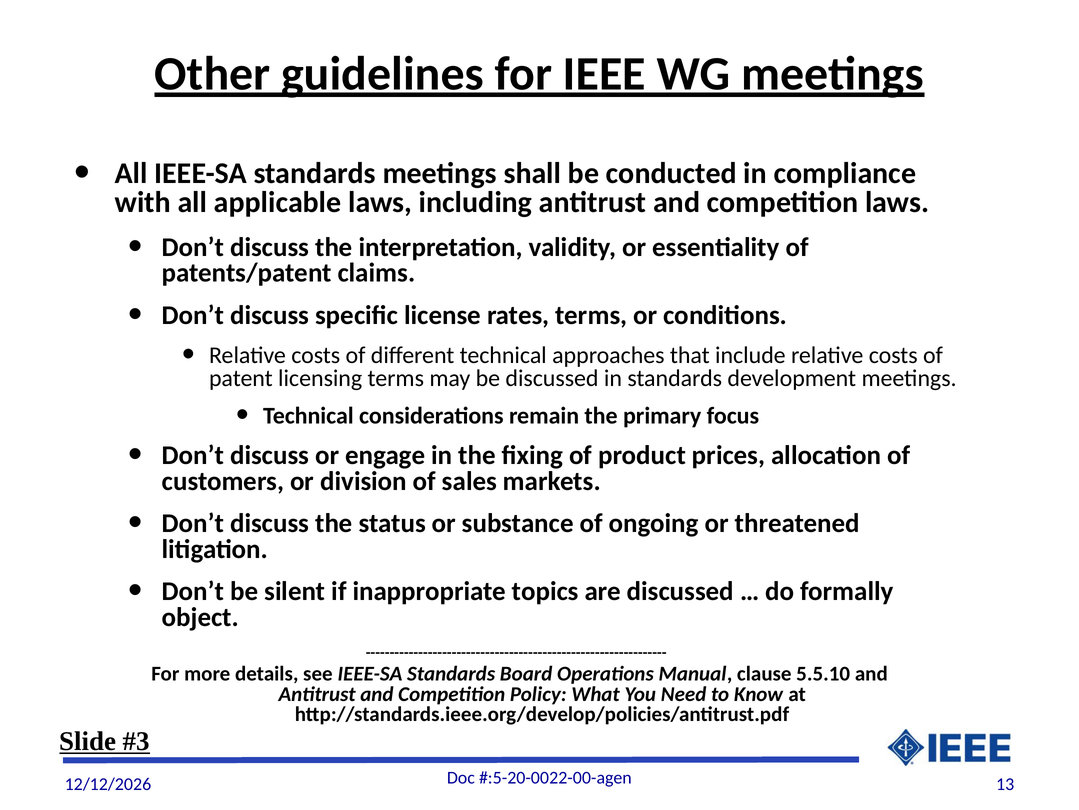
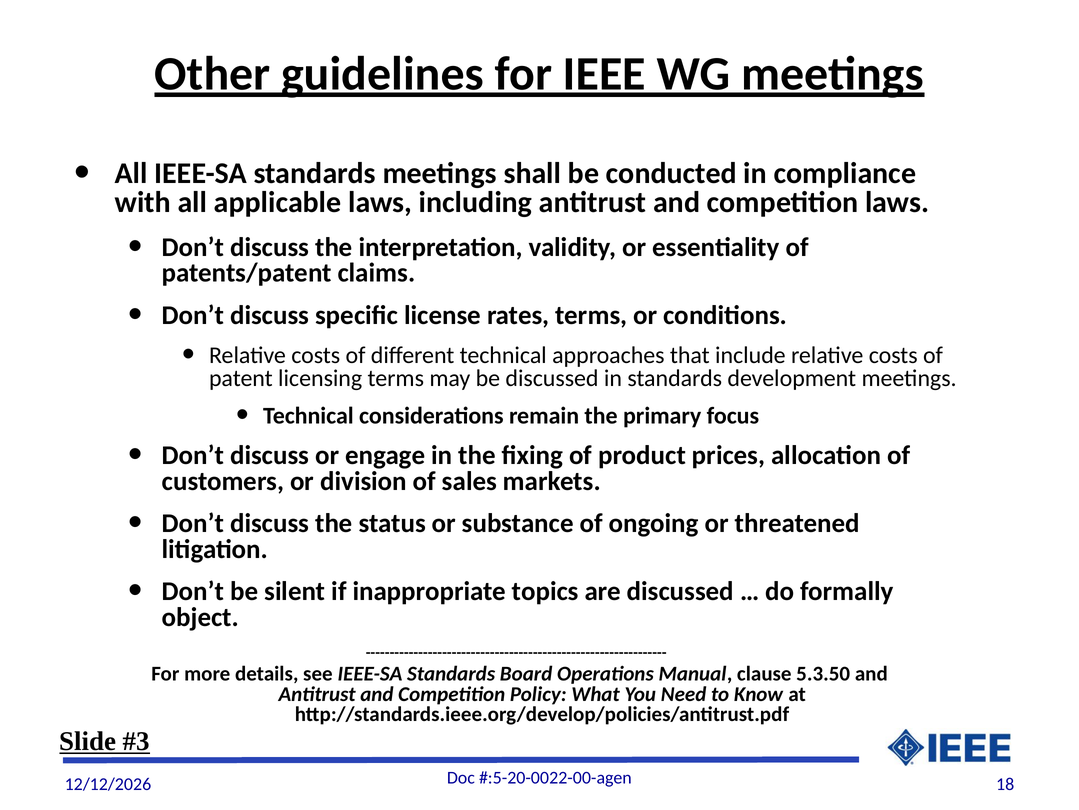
5.5.10: 5.5.10 -> 5.3.50
13: 13 -> 18
